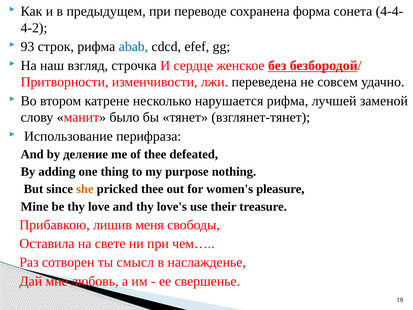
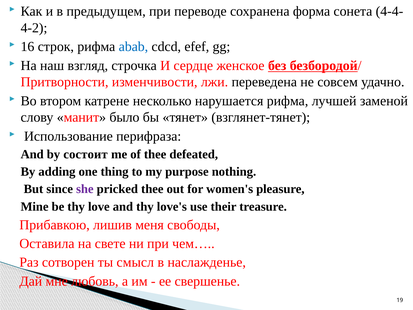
93: 93 -> 16
деление: деление -> состоит
she colour: orange -> purple
